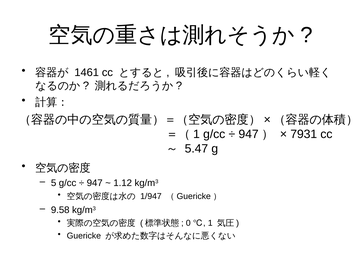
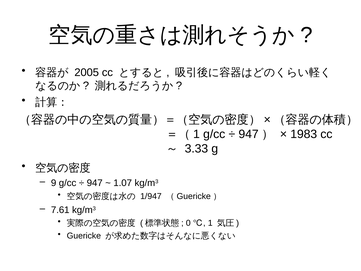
1461: 1461 -> 2005
7931: 7931 -> 1983
5.47: 5.47 -> 3.33
5: 5 -> 9
1.12: 1.12 -> 1.07
9.58: 9.58 -> 7.61
